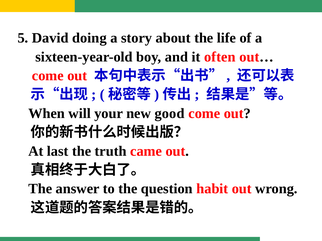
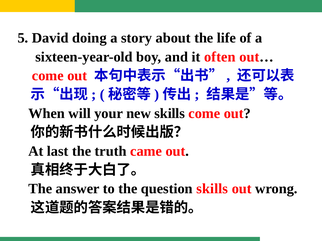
new good: good -> skills
question habit: habit -> skills
